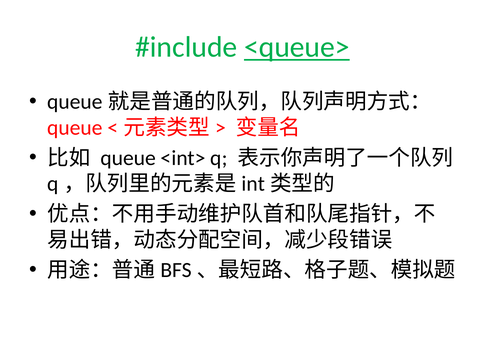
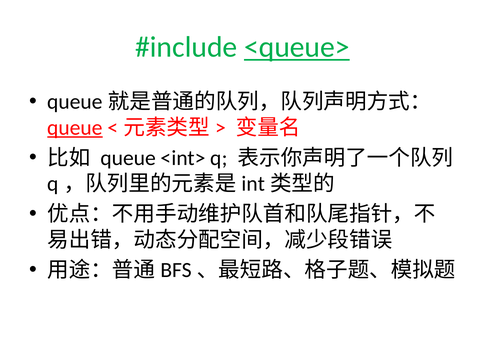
queue at (75, 128) underline: none -> present
